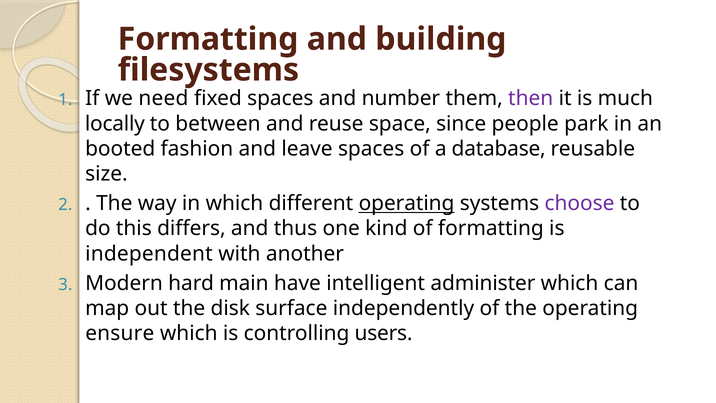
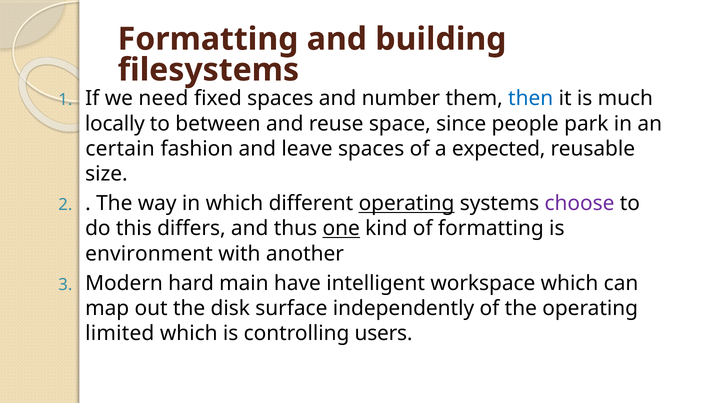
then colour: purple -> blue
booted: booted -> certain
database: database -> expected
one underline: none -> present
independent: independent -> environment
administer: administer -> workspace
ensure: ensure -> limited
